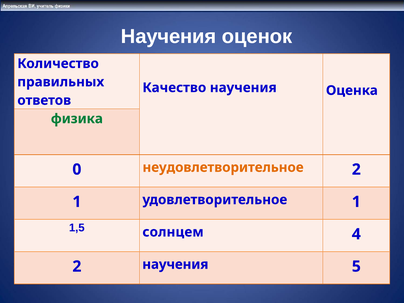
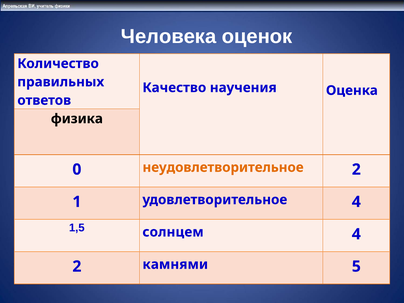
Научения at (169, 37): Научения -> Человека
физика colour: green -> black
удовлетворительное 1: 1 -> 4
2 научения: научения -> камнями
